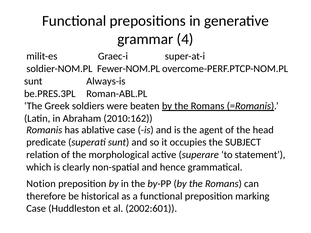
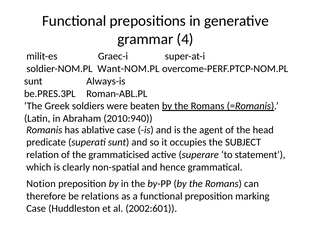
Fewer-NOM.PL: Fewer-NOM.PL -> Want-NOM.PL
2010:162: 2010:162 -> 2010:940
morphological: morphological -> grammaticised
historical: historical -> relations
